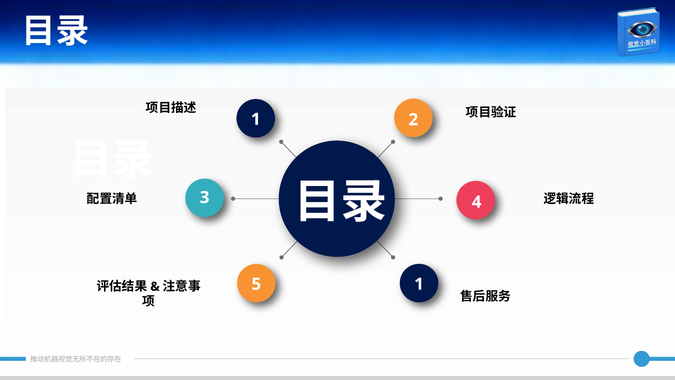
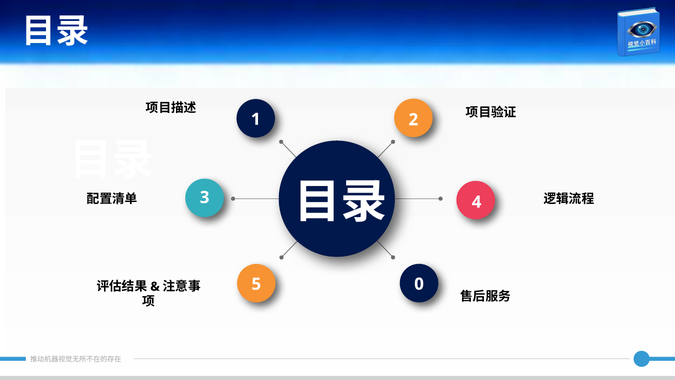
5 1: 1 -> 0
